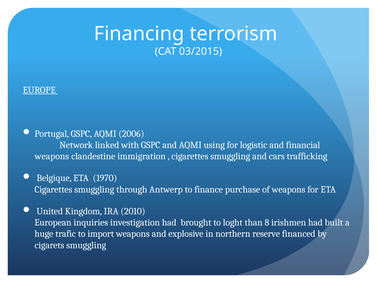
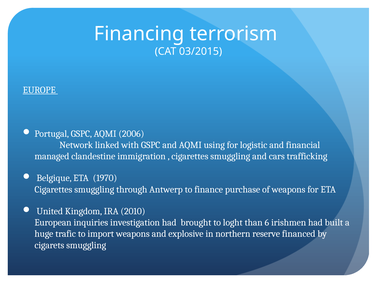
weapons at (52, 156): weapons -> managed
8: 8 -> 6
